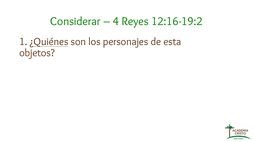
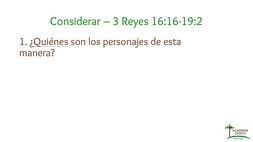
4: 4 -> 3
12:16-19:2: 12:16-19:2 -> 16:16-19:2
objetos: objetos -> manera
